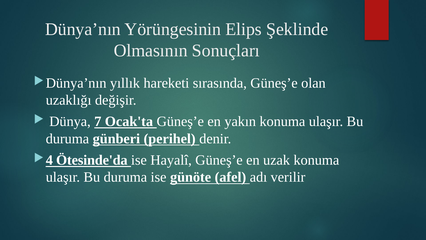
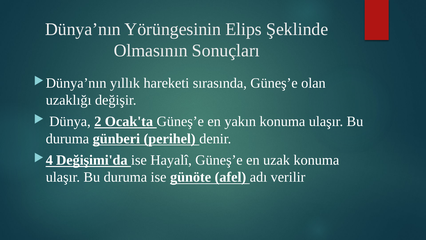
7: 7 -> 2
Ötesinde'da: Ötesinde'da -> Değişimi'da
